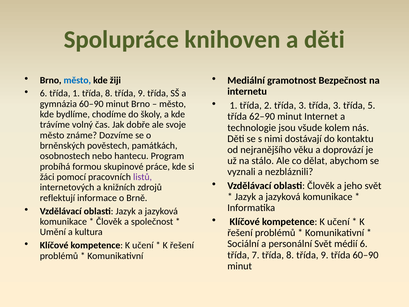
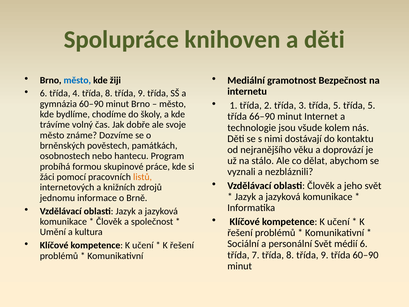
třída 1: 1 -> 4
3 třída 3: 3 -> 5
62–90: 62–90 -> 66–90
listů colour: purple -> orange
reflektují: reflektují -> jednomu
